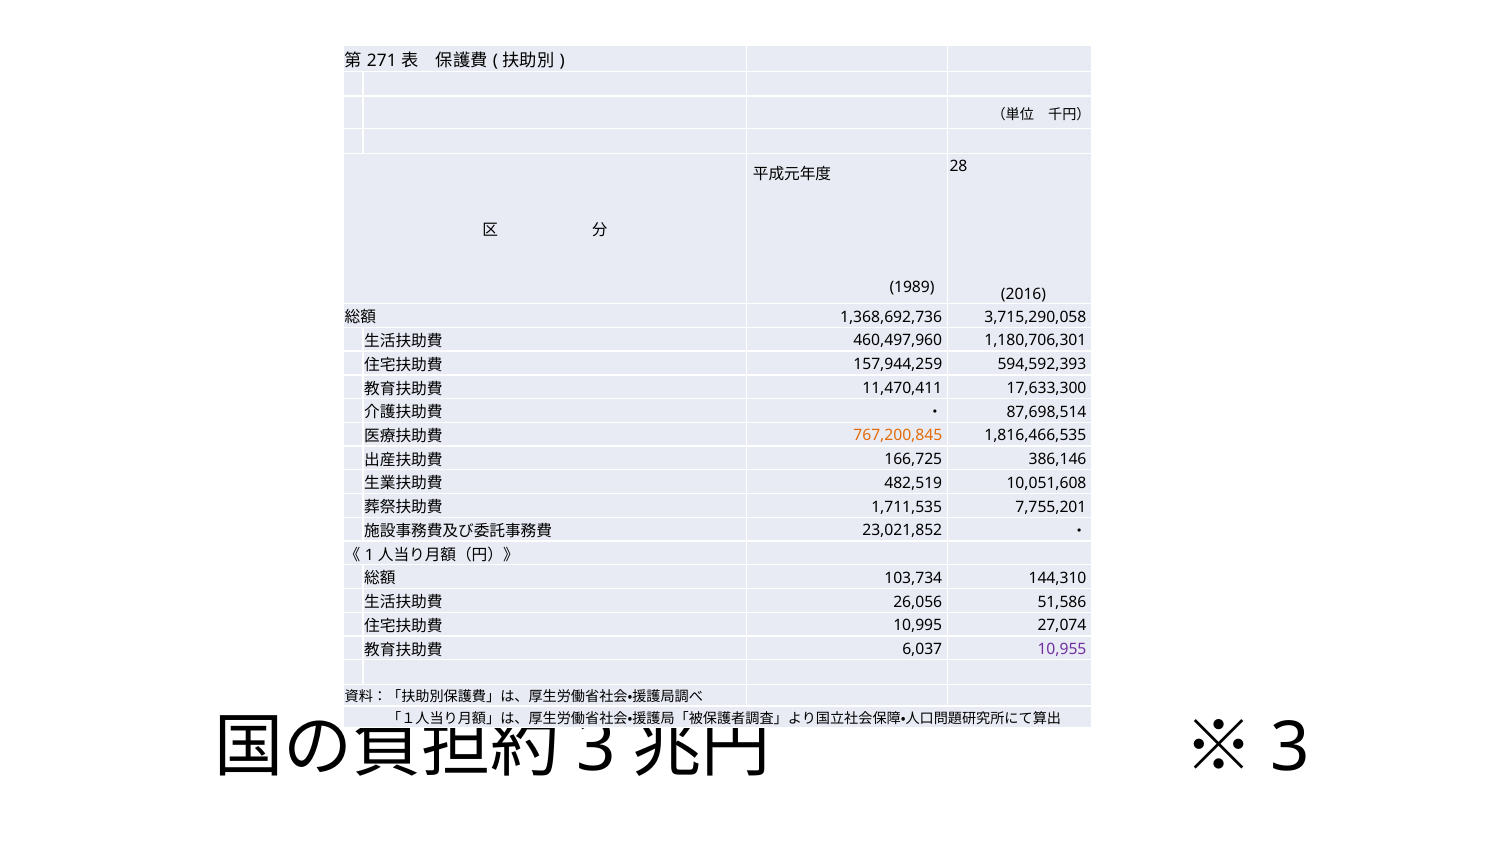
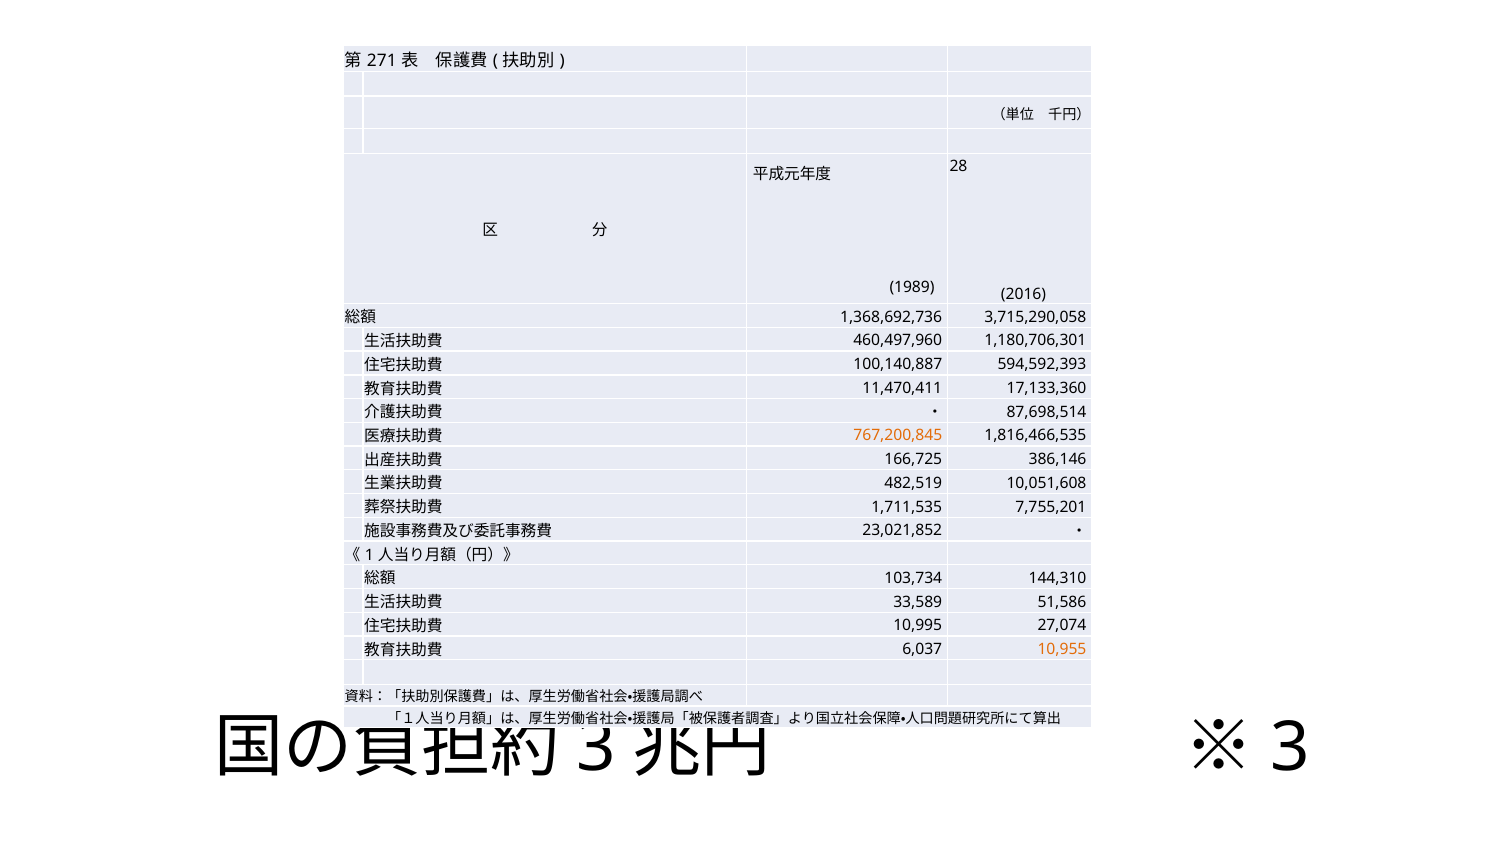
157,944,259: 157,944,259 -> 100,140,887
17,633,300: 17,633,300 -> 17,133,360
26,056: 26,056 -> 33,589
10,955 colour: purple -> orange
